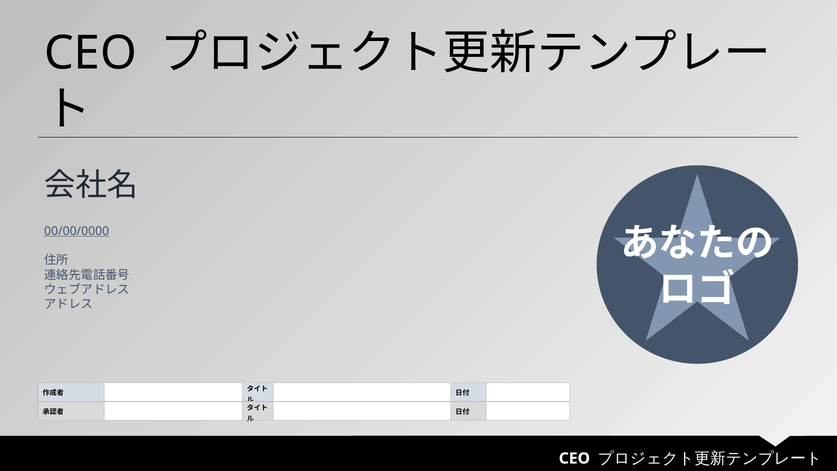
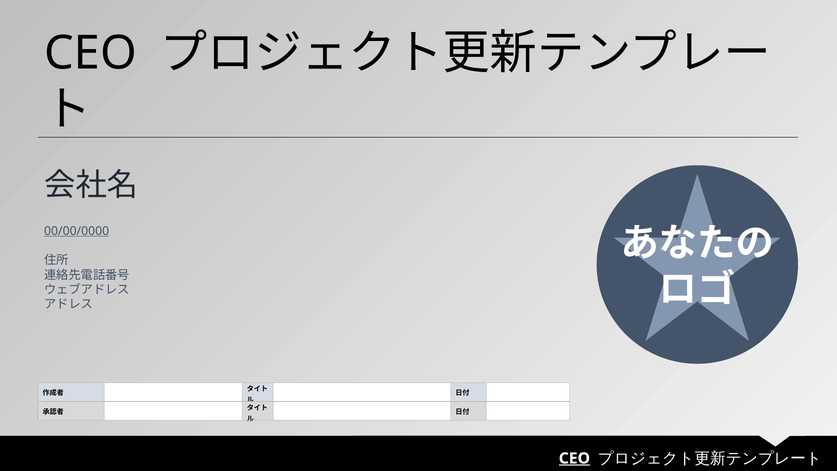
CEO at (574, 458) underline: none -> present
